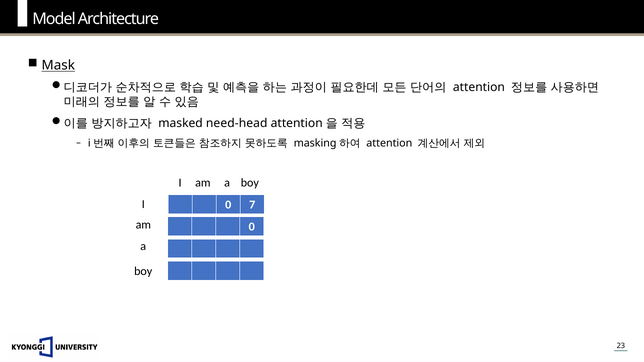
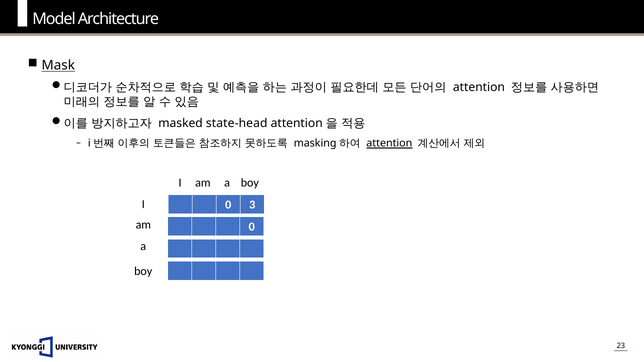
need-head: need-head -> state-head
attention at (389, 144) underline: none -> present
7: 7 -> 3
